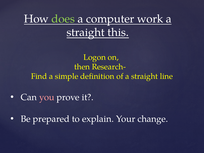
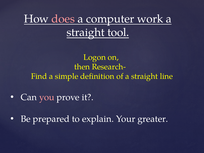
does colour: light green -> pink
this: this -> tool
change: change -> greater
